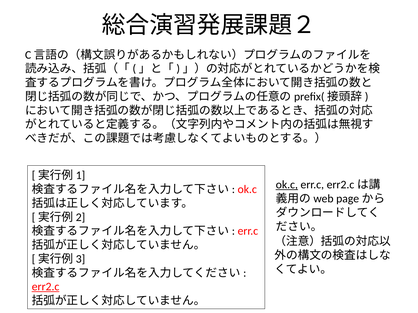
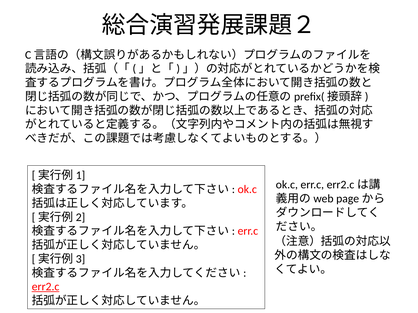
ok.c at (287, 185) underline: present -> none
